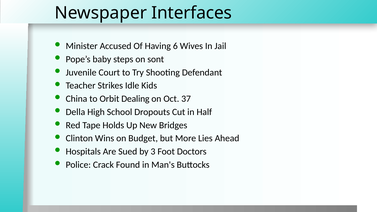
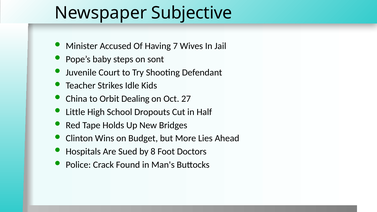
Interfaces: Interfaces -> Subjective
6: 6 -> 7
37: 37 -> 27
Della: Della -> Little
3: 3 -> 8
